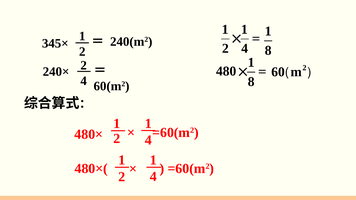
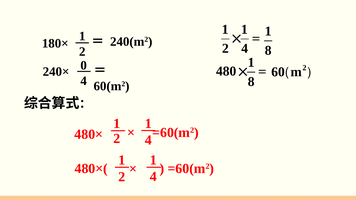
345×: 345× -> 180×
240× 2: 2 -> 0
